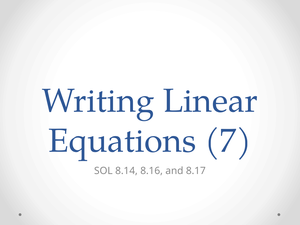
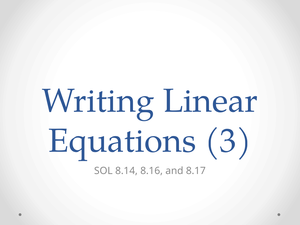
7: 7 -> 3
